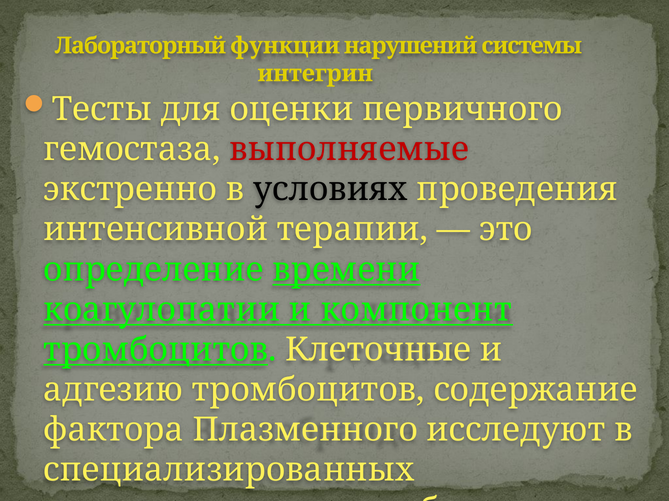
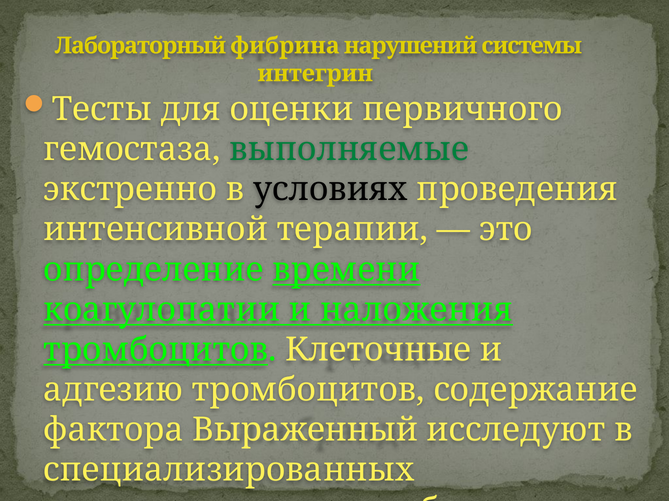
функции: функции -> фибрина
выполняемые colour: red -> green
компонент: компонент -> наложения
Плазменного: Плазменного -> Выраженный
